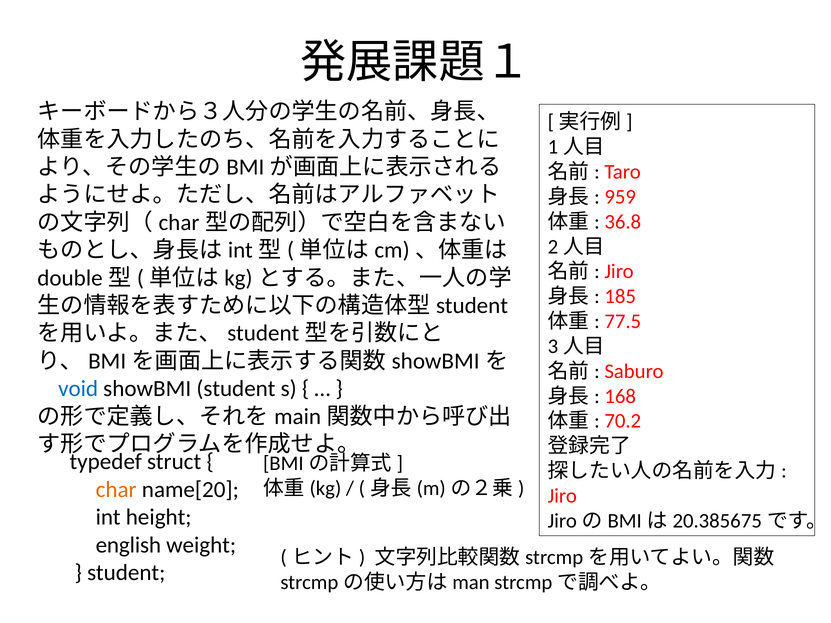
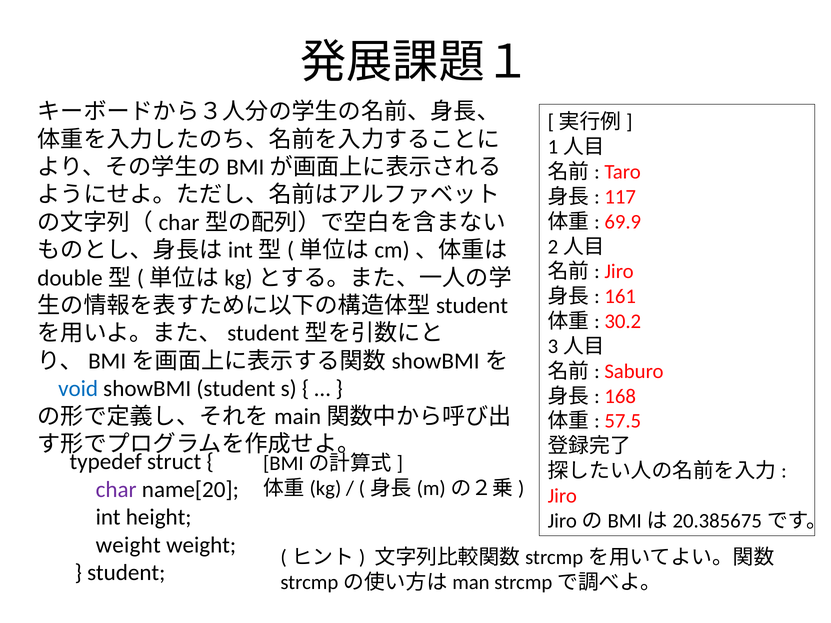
959: 959 -> 117
36.8: 36.8 -> 69.9
185: 185 -> 161
77.5: 77.5 -> 30.2
70.2: 70.2 -> 57.5
char colour: orange -> purple
english at (128, 545): english -> weight
